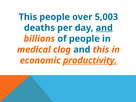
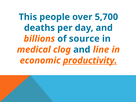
5,003: 5,003 -> 5,700
and at (104, 28) underline: present -> none
of people: people -> source
and this: this -> line
